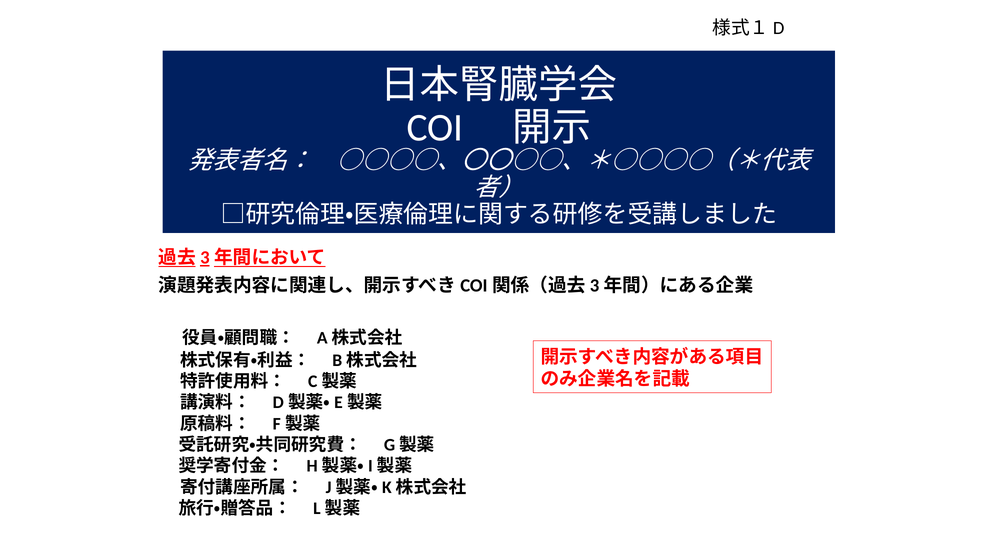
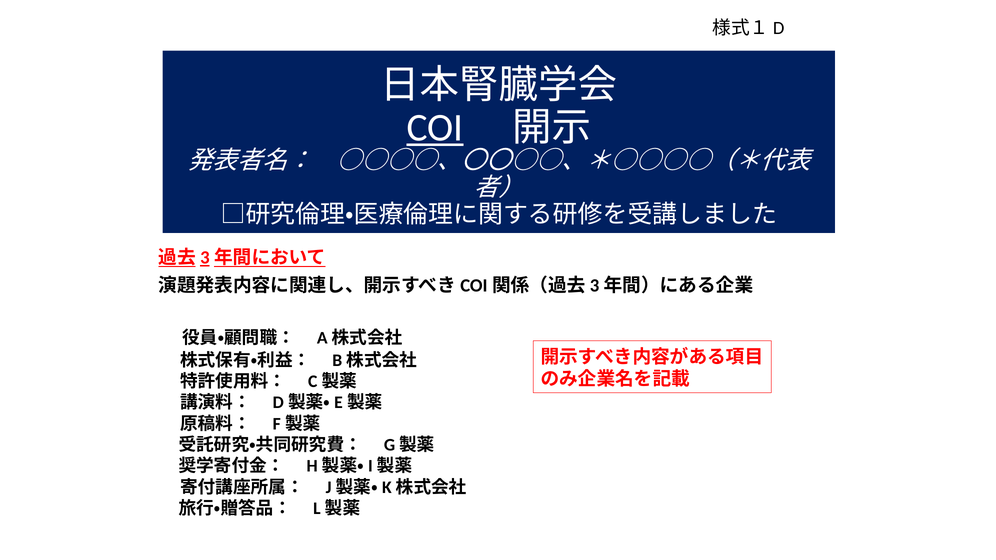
COI underline: none -> present
